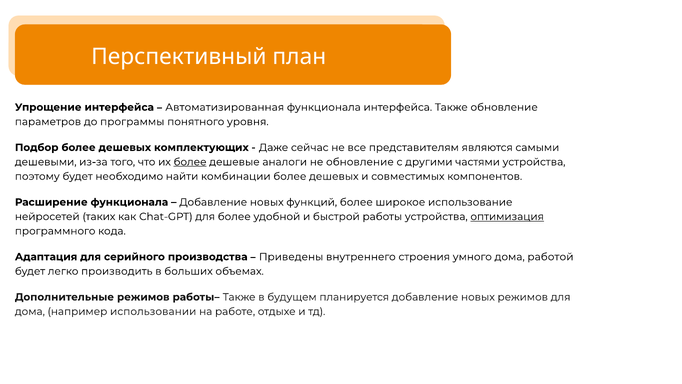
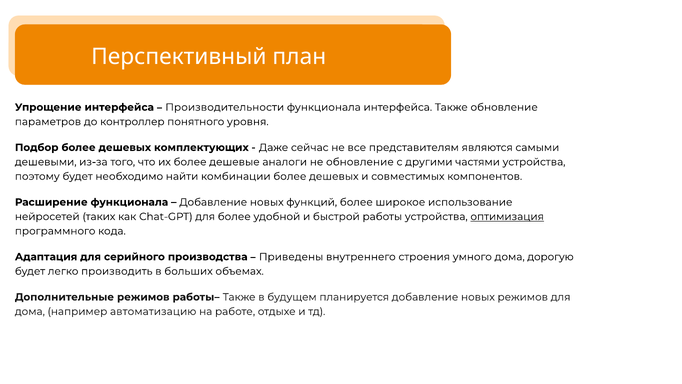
Автоматизированная: Автоматизированная -> Производительности
программы: программы -> контроллер
более at (190, 162) underline: present -> none
работой: работой -> дорогую
использовании: использовании -> автоматизацию
